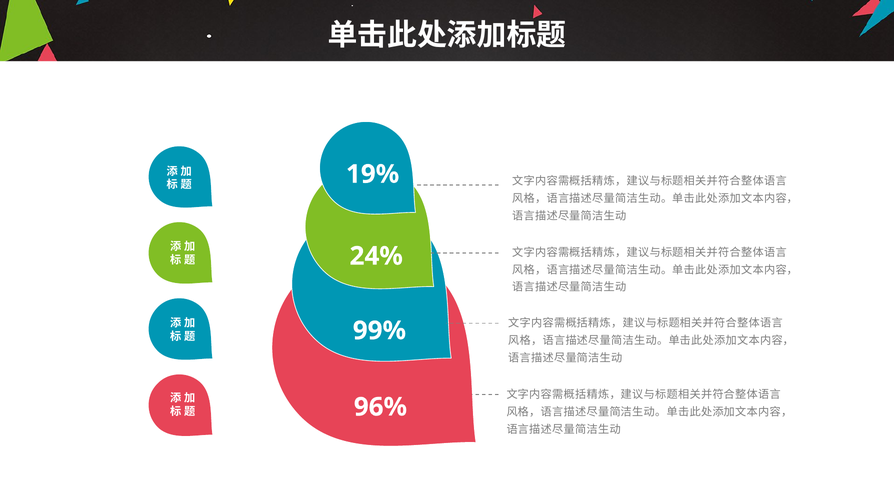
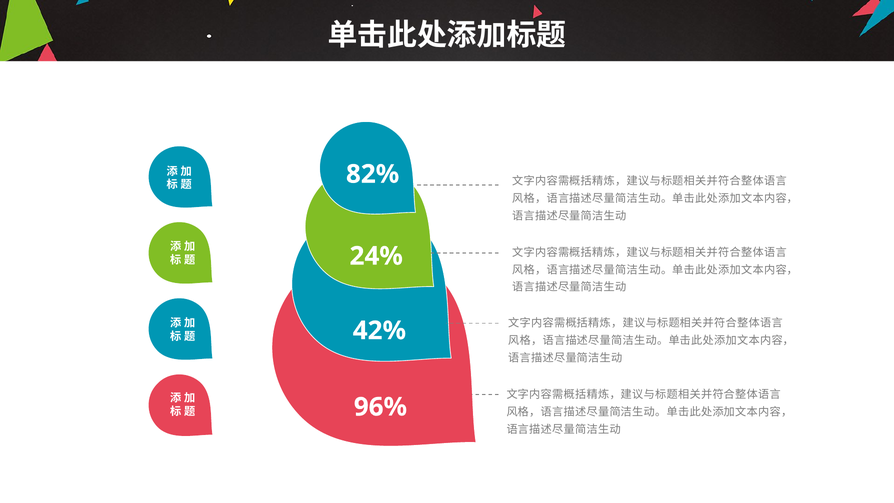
19%: 19% -> 82%
99%: 99% -> 42%
